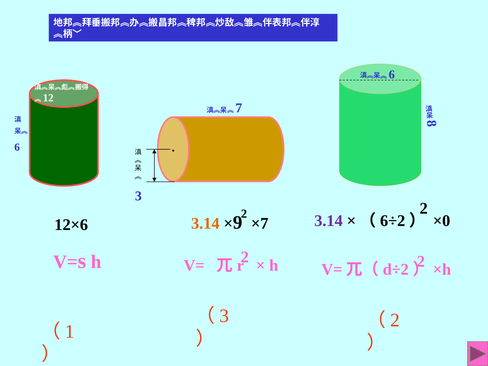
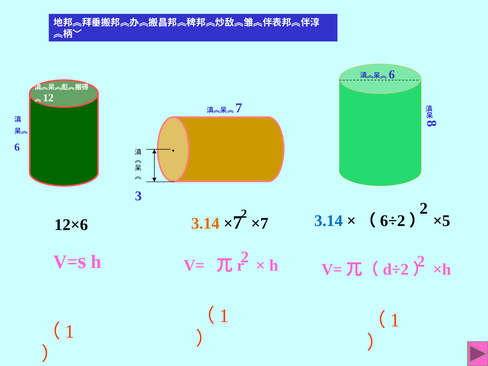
3.14 at (329, 221) colour: purple -> blue
×0: ×0 -> ×5
9 at (238, 223): 9 -> 7
3 at (224, 316): 3 -> 1
2 at (395, 320): 2 -> 1
